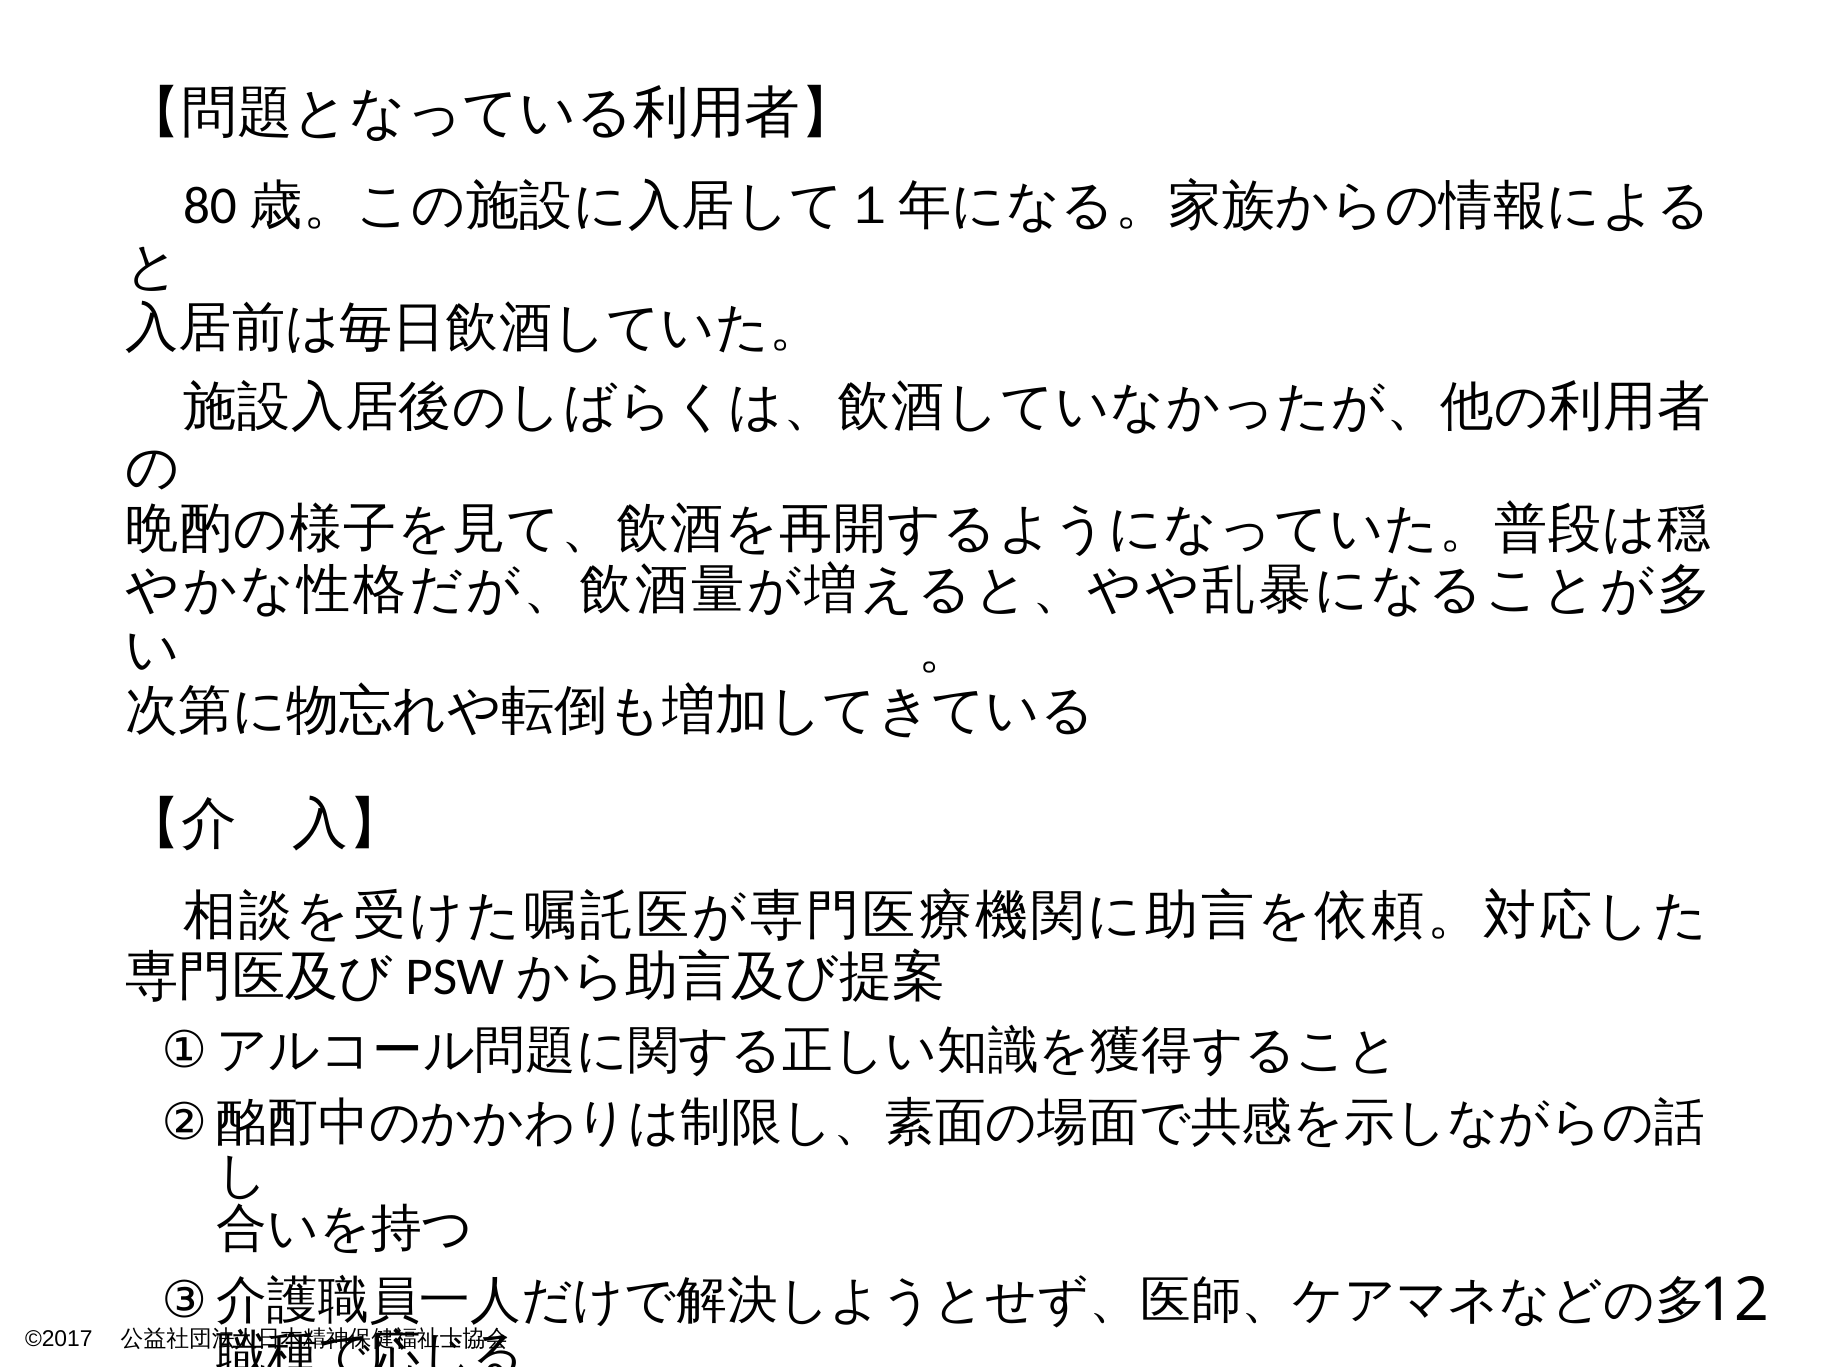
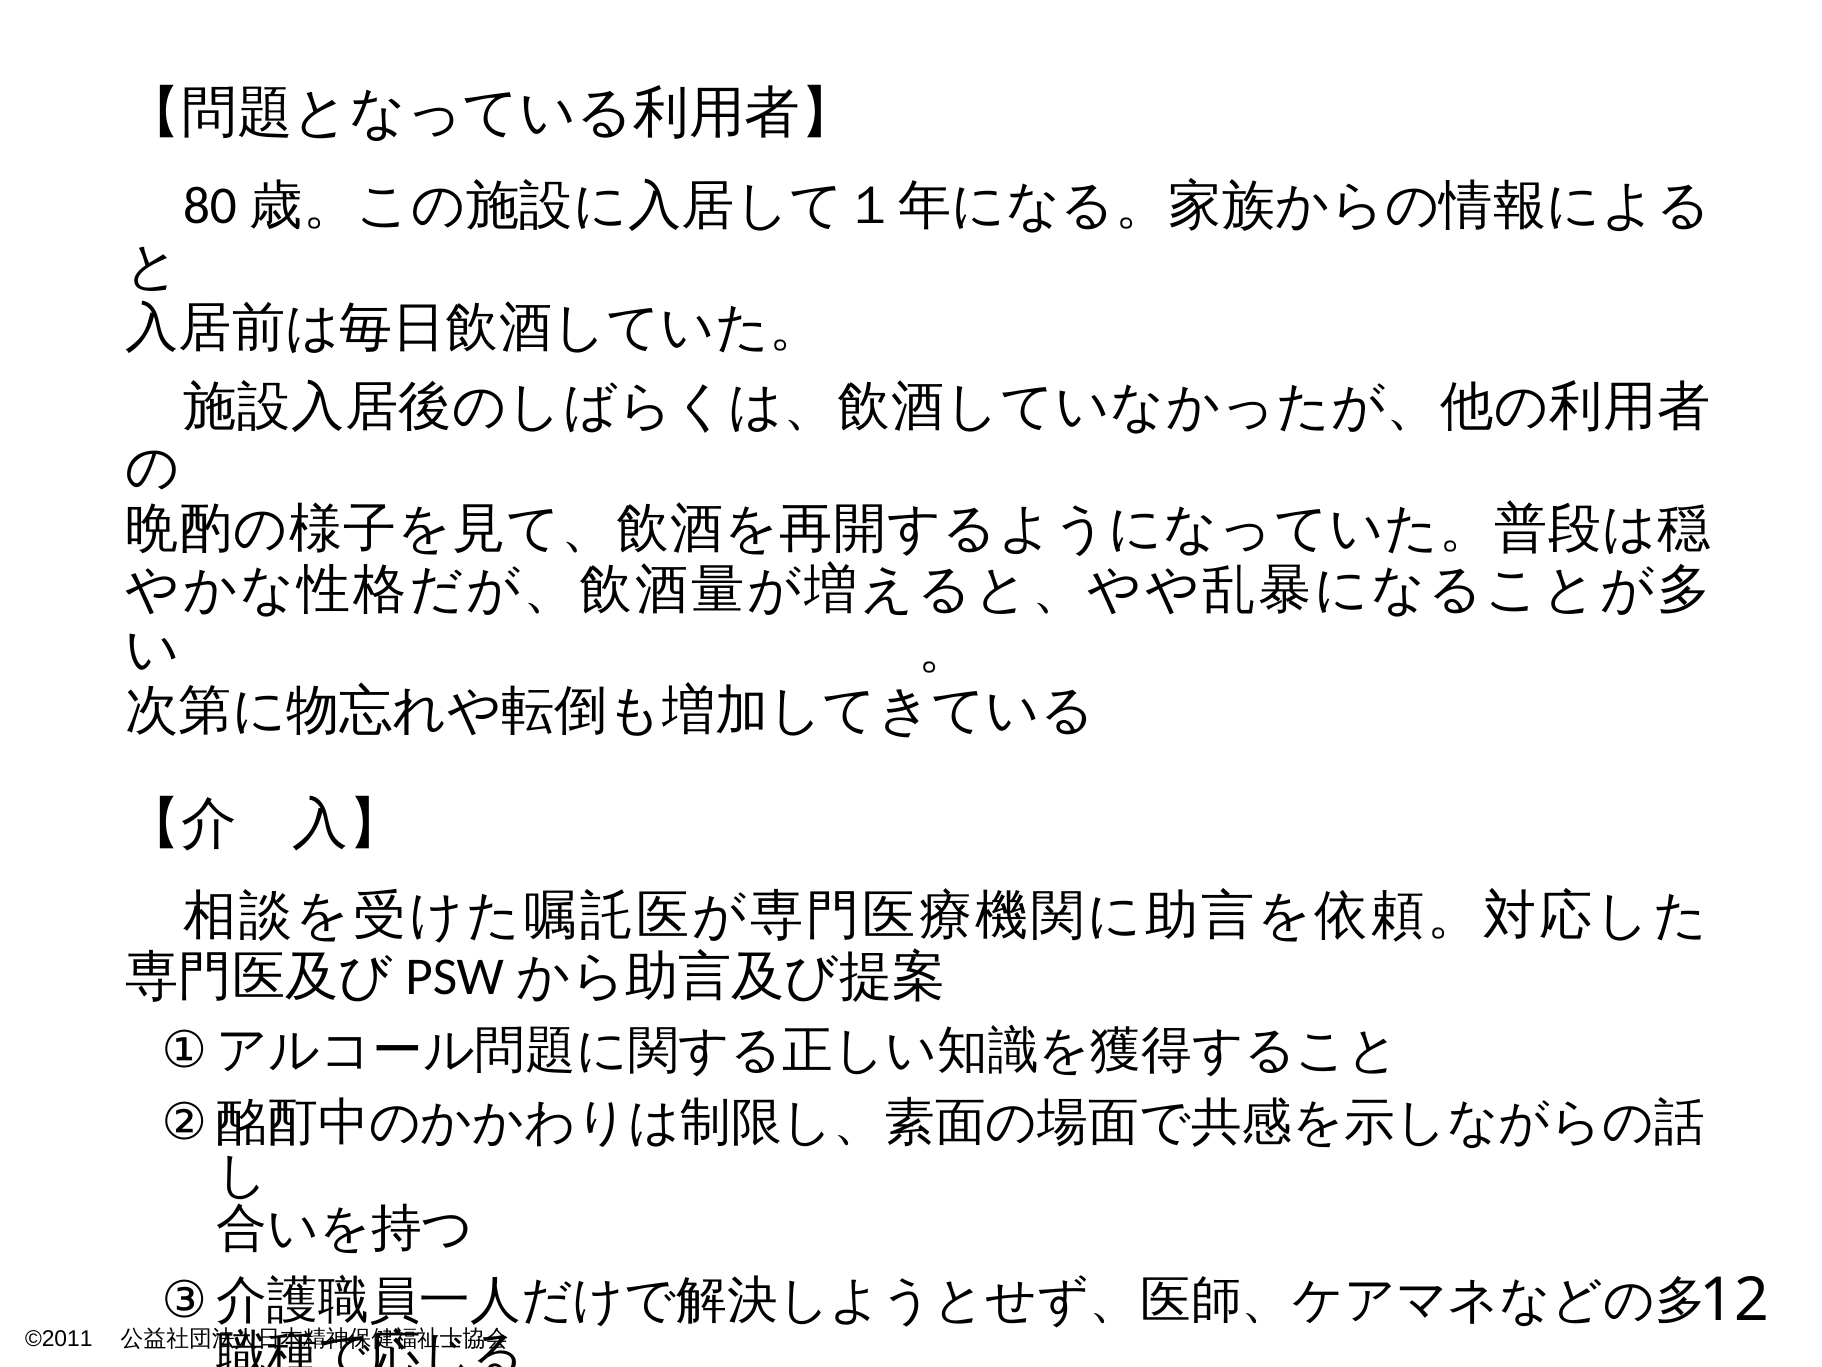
©2017: ©2017 -> ©2011
